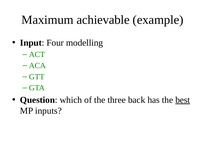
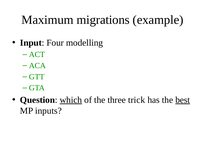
achievable: achievable -> migrations
which underline: none -> present
back: back -> trick
